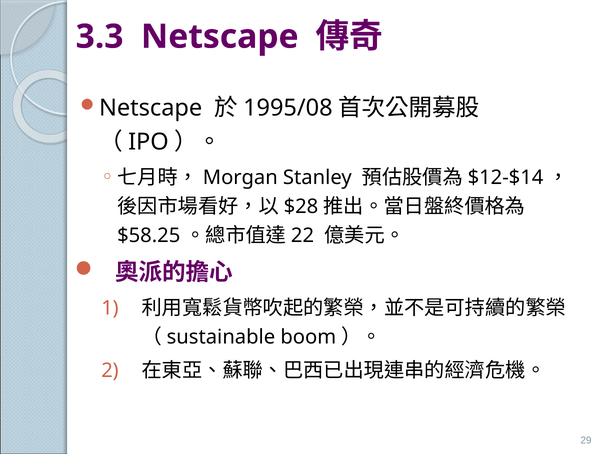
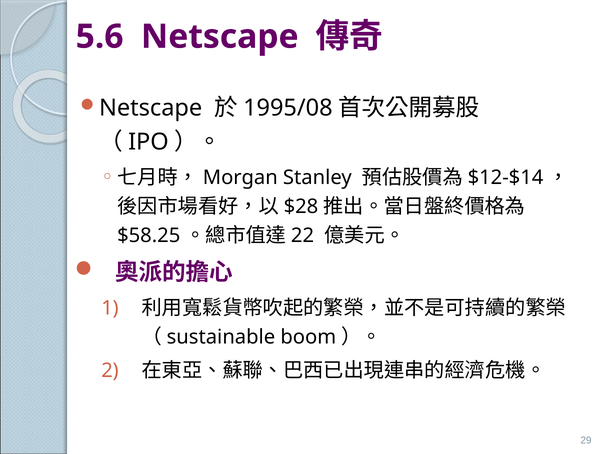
3.3: 3.3 -> 5.6
